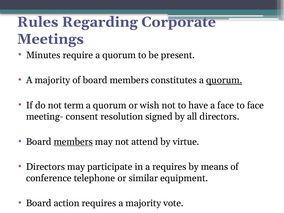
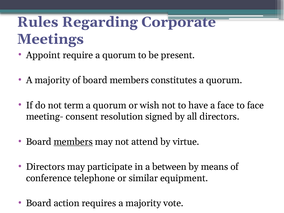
Minutes: Minutes -> Appoint
quorum at (224, 80) underline: present -> none
a requires: requires -> between
